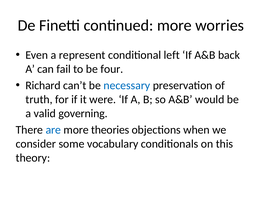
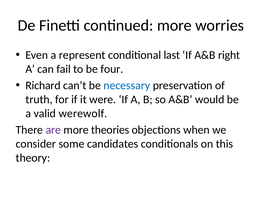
left: left -> last
back: back -> right
governing: governing -> werewolf
are colour: blue -> purple
vocabulary: vocabulary -> candidates
